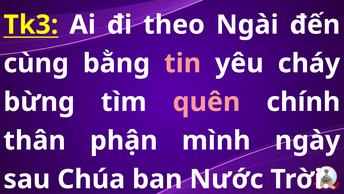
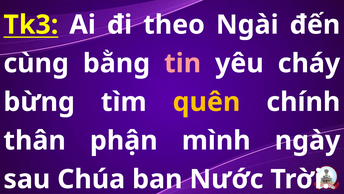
quên colour: pink -> yellow
